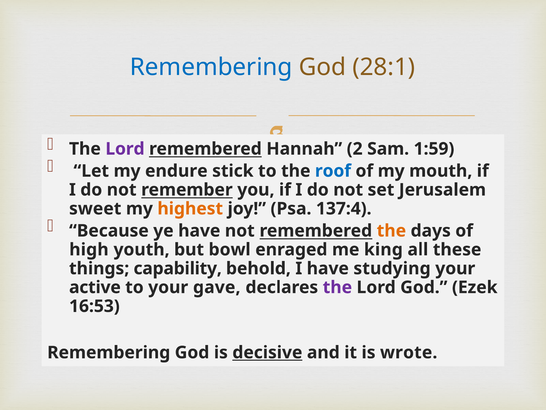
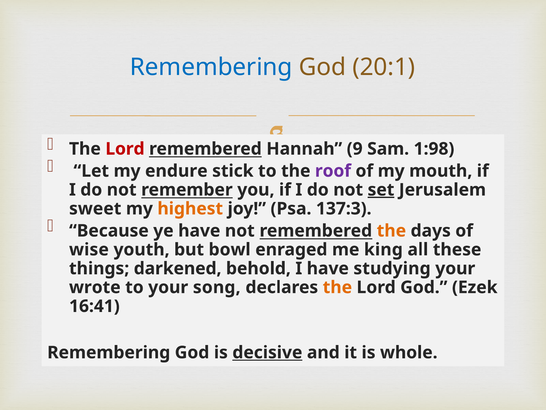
28:1: 28:1 -> 20:1
Lord at (125, 149) colour: purple -> red
2: 2 -> 9
1:59: 1:59 -> 1:98
roof colour: blue -> purple
set underline: none -> present
137:4: 137:4 -> 137:3
high: high -> wise
capability: capability -> darkened
active: active -> wrote
gave: gave -> song
the at (337, 287) colour: purple -> orange
16:53: 16:53 -> 16:41
wrote: wrote -> whole
